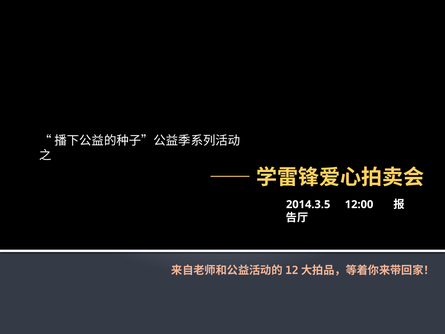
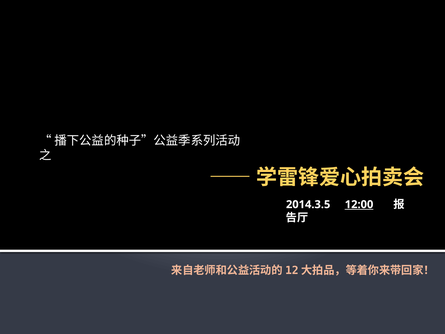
12:00 underline: none -> present
